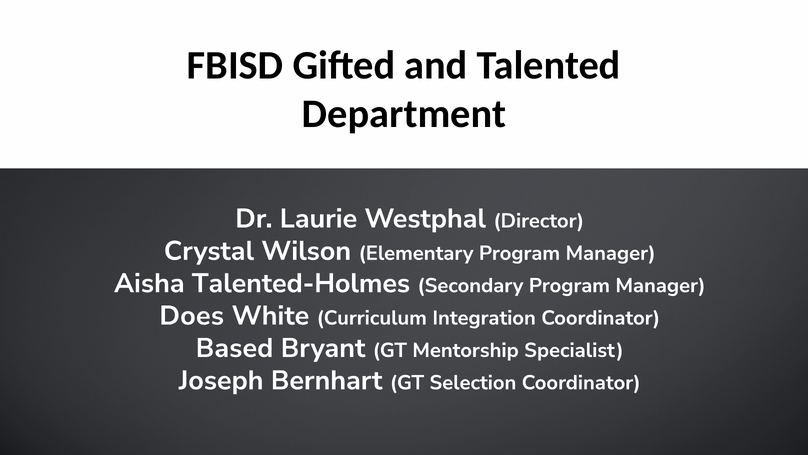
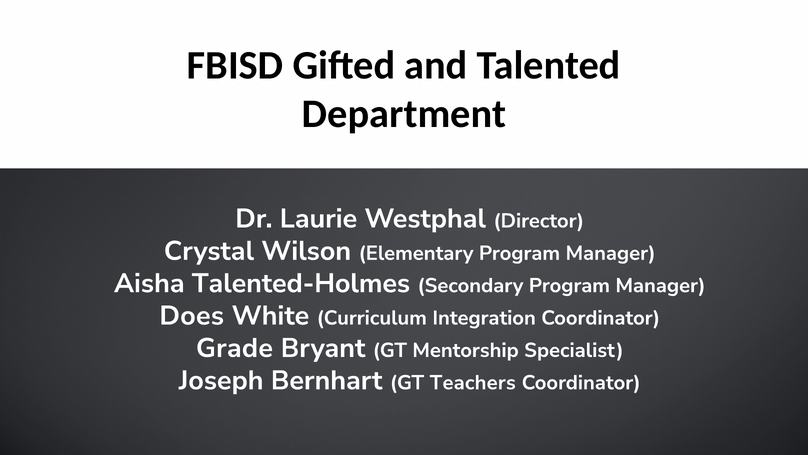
Based: Based -> Grade
Selection: Selection -> Teachers
